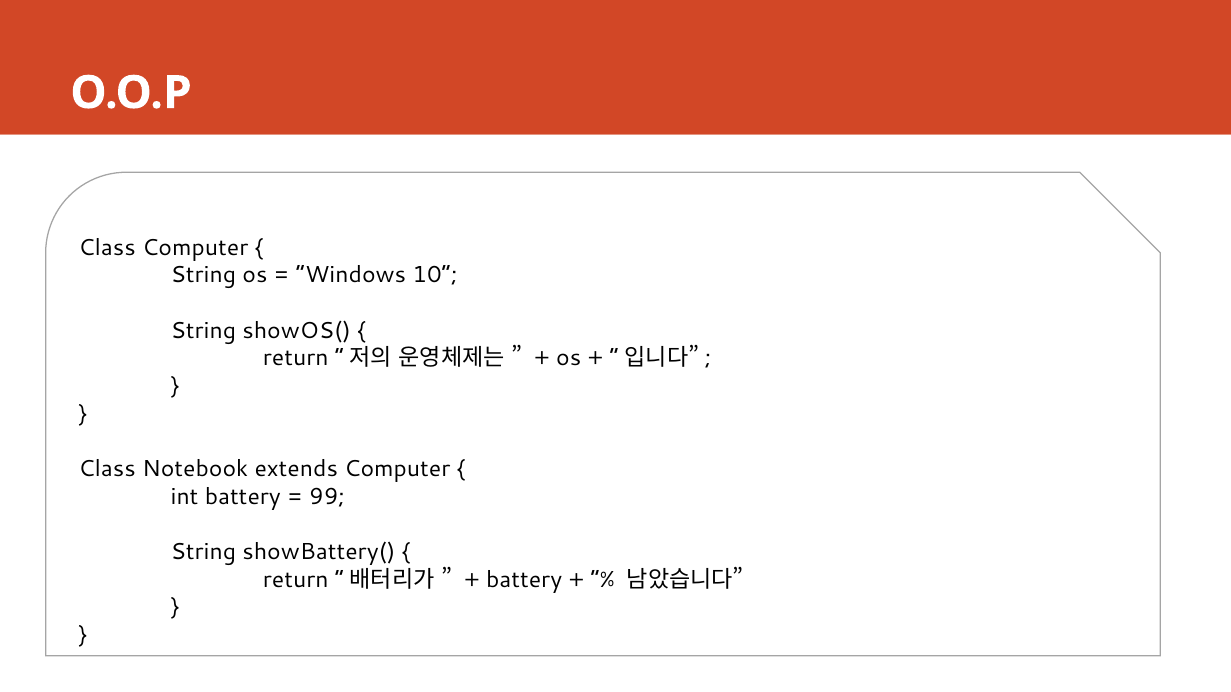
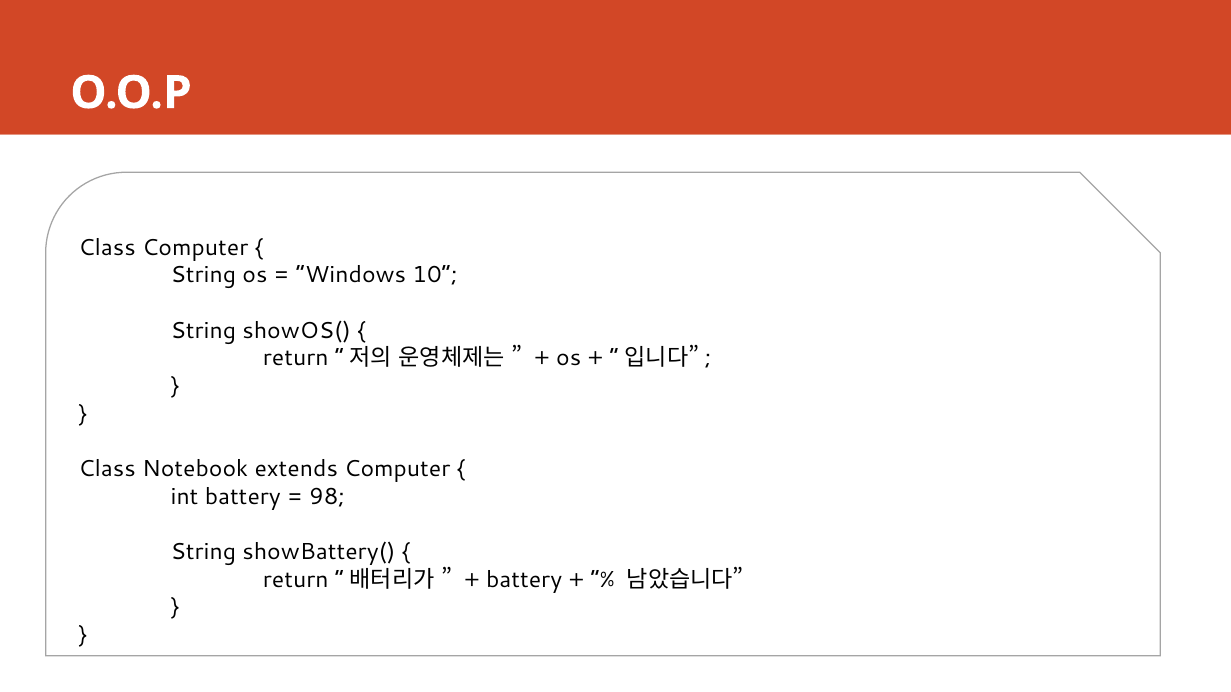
99: 99 -> 98
